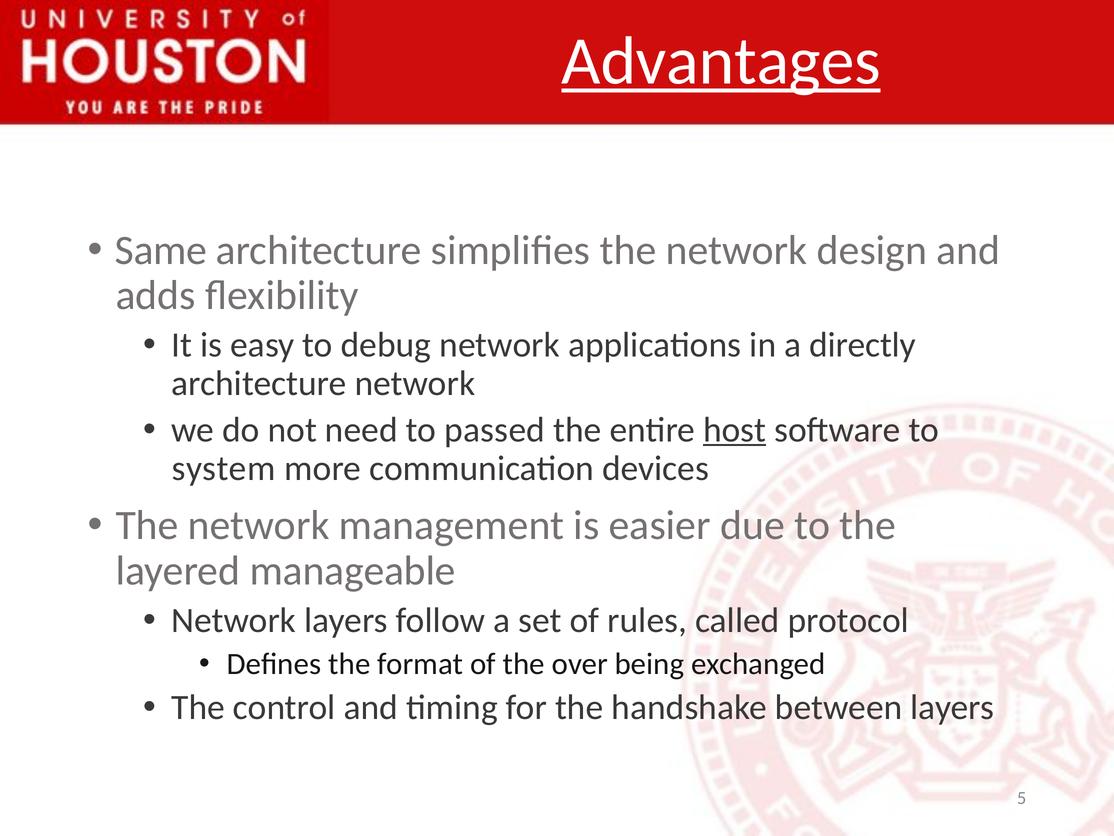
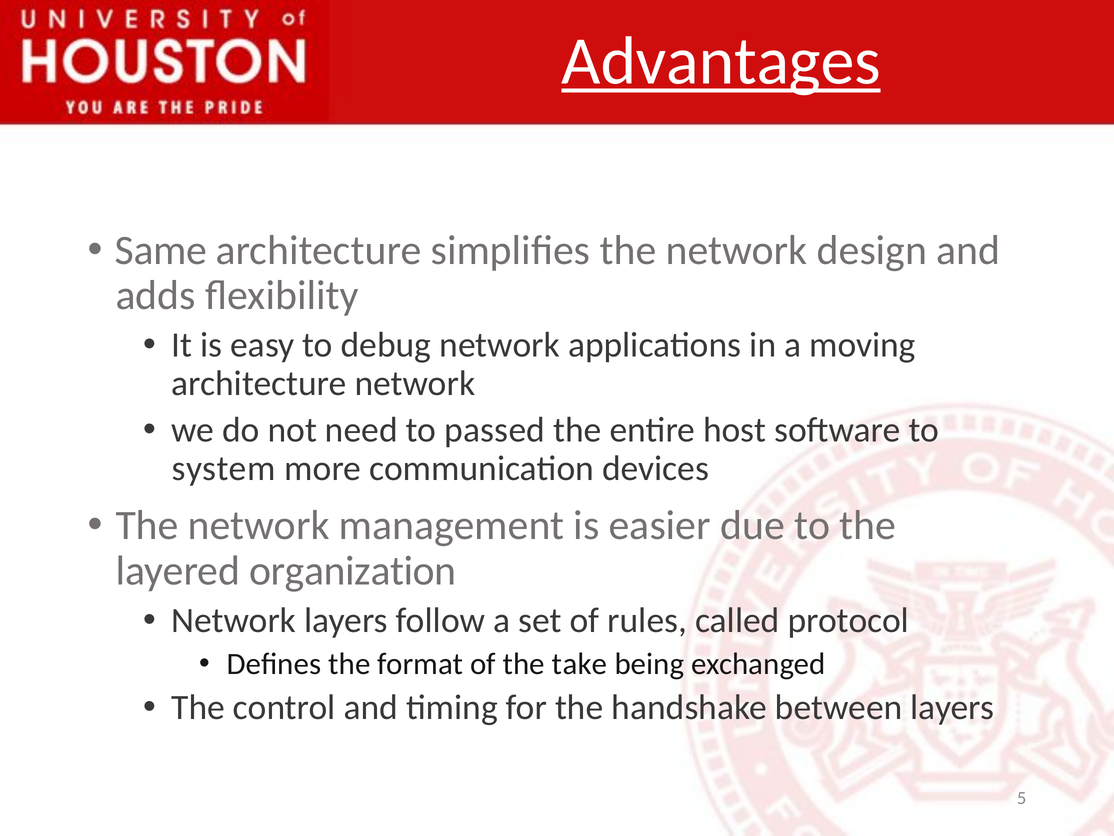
directly: directly -> moving
host underline: present -> none
manageable: manageable -> organization
over: over -> take
